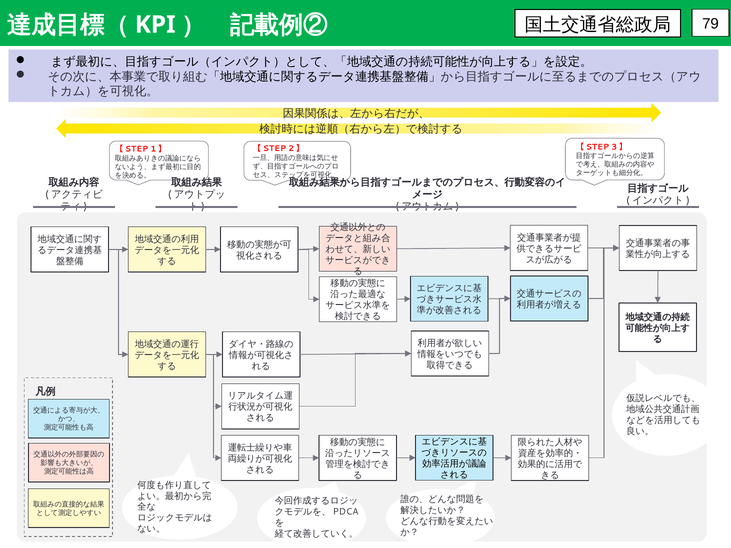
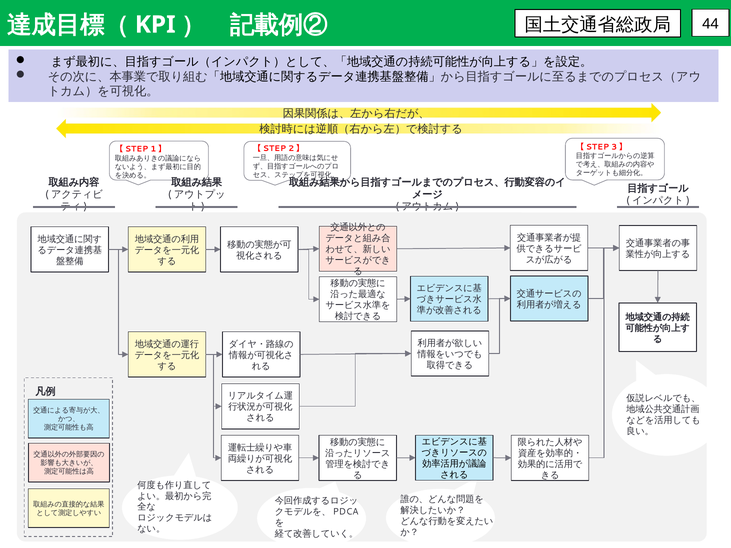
79: 79 -> 44
